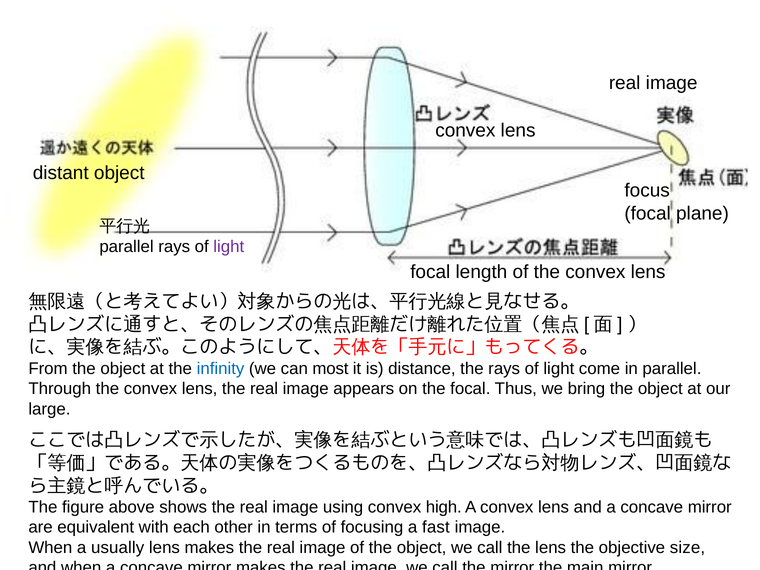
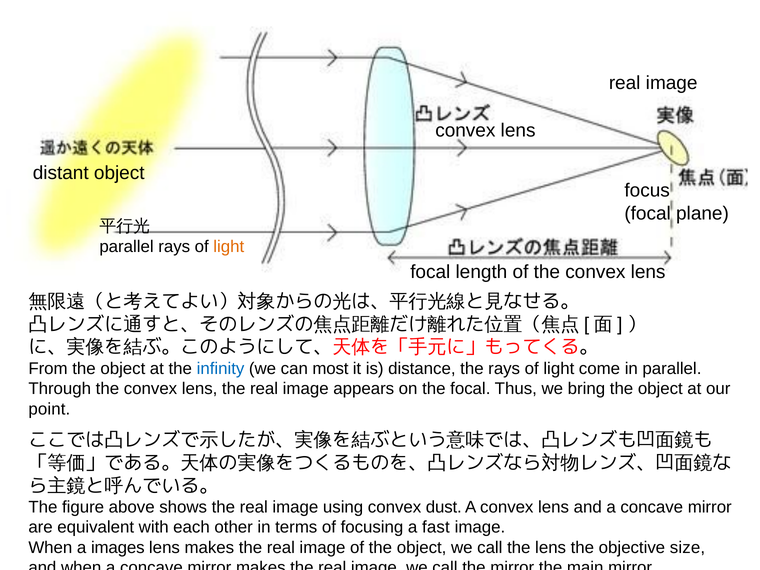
light at (229, 247) colour: purple -> orange
large: large -> point
high: high -> dust
usually: usually -> images
